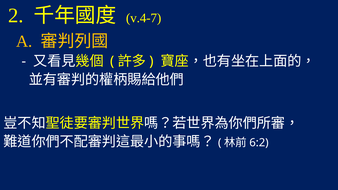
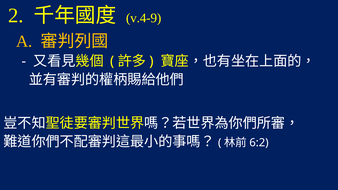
v.4-7: v.4-7 -> v.4-9
